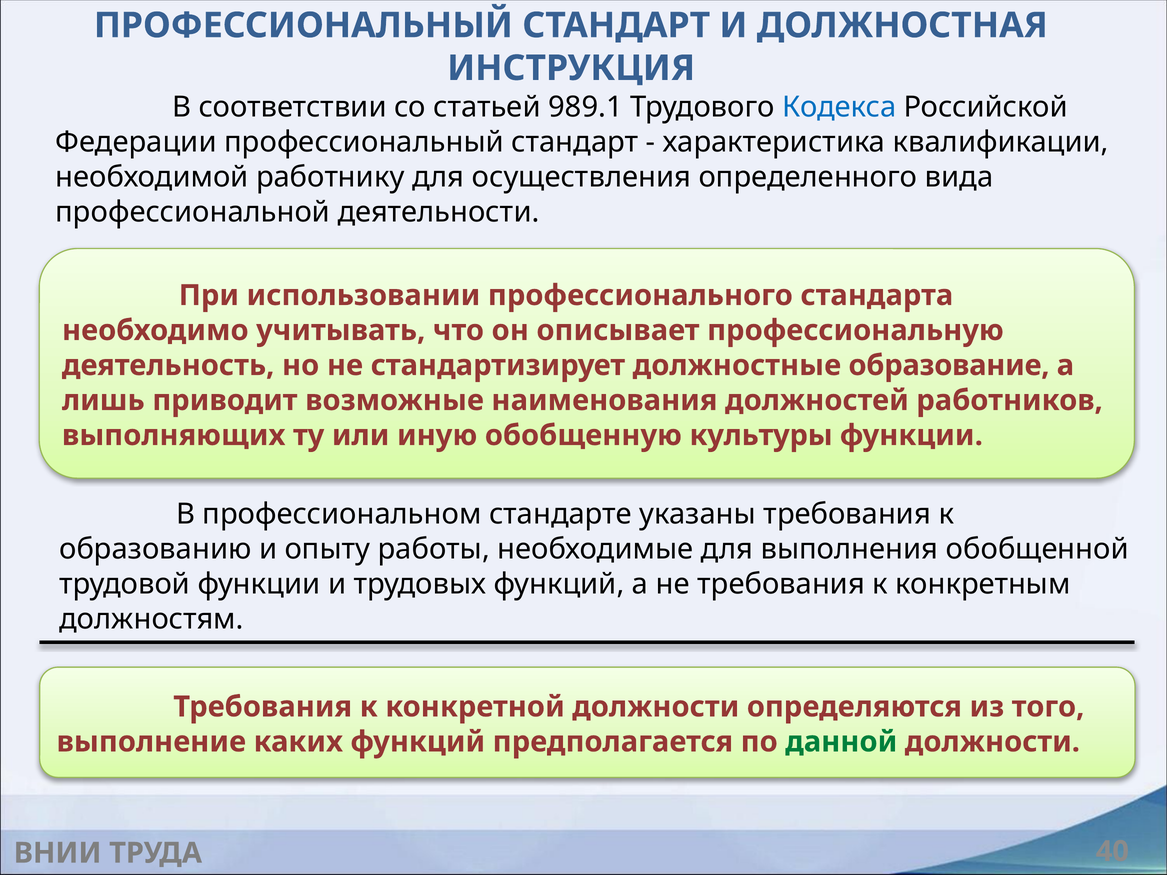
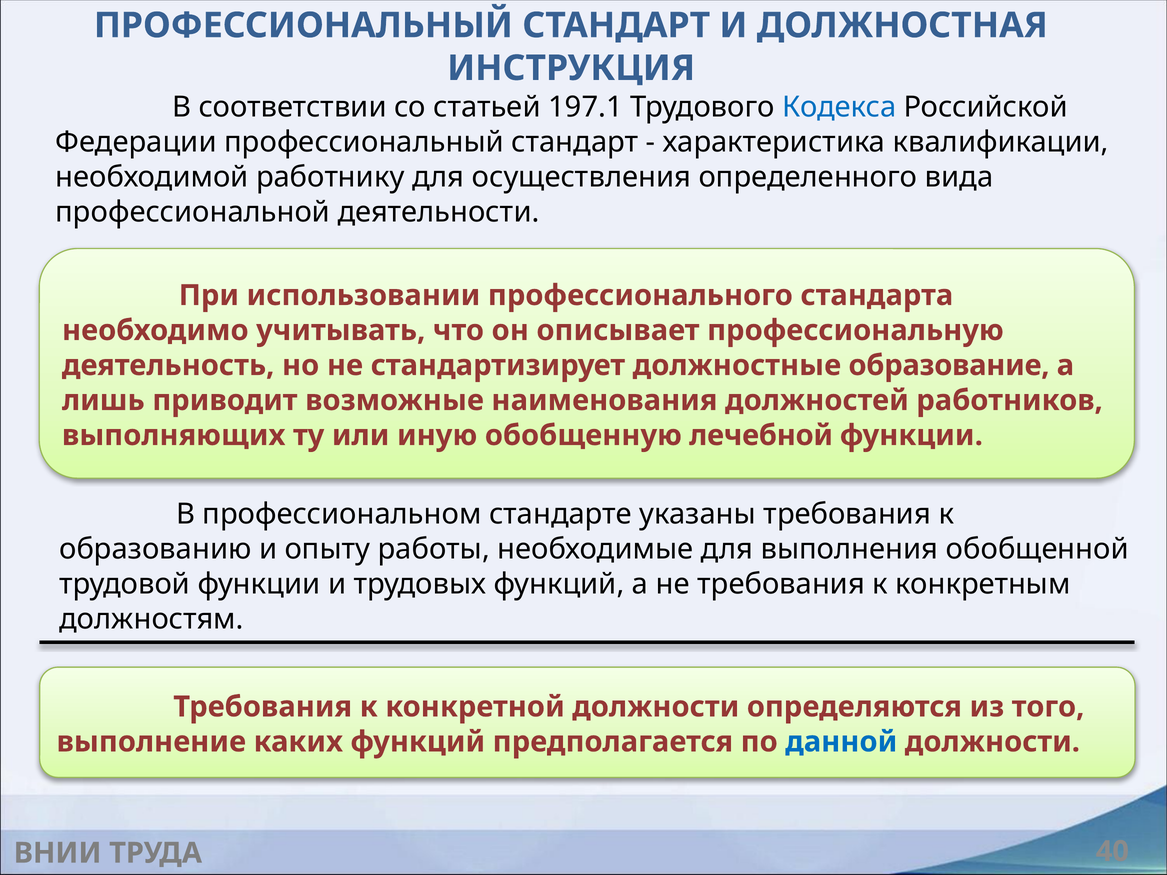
989.1: 989.1 -> 197.1
культуры: культуры -> лечебной
данной colour: green -> blue
